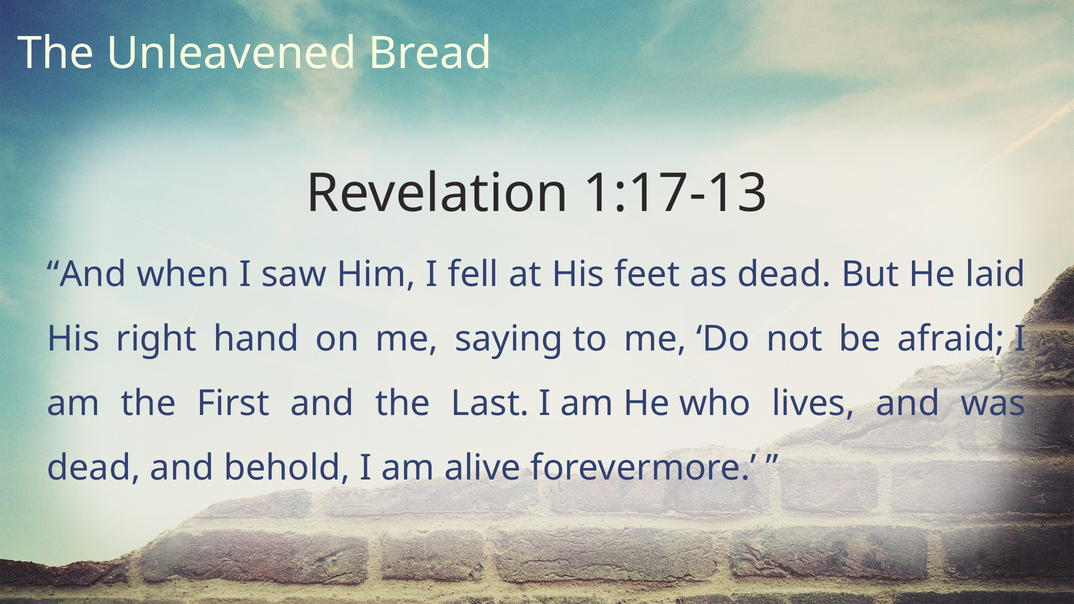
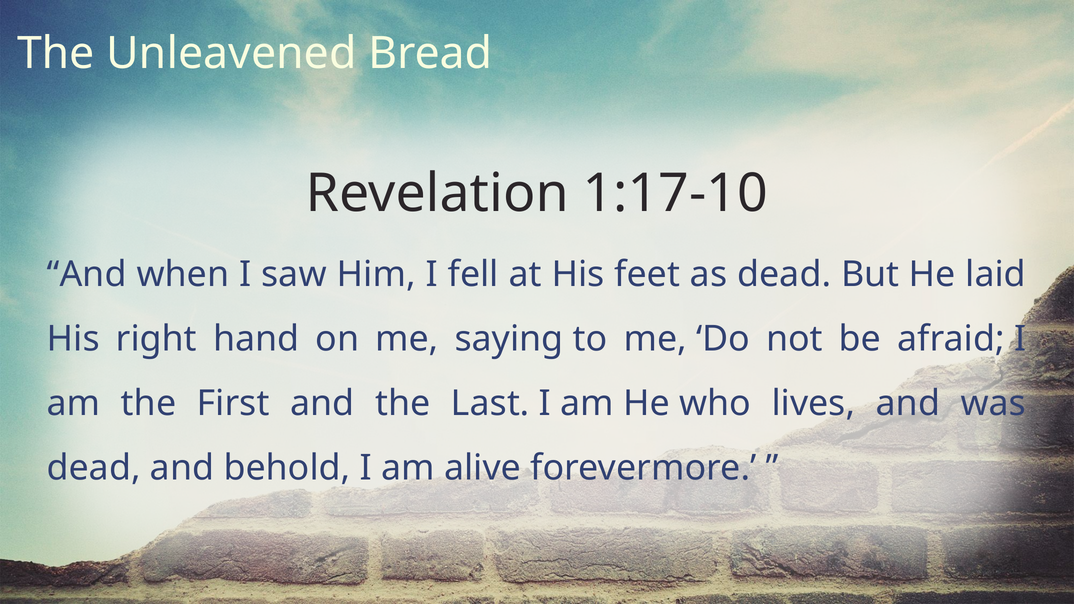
1:17-13: 1:17-13 -> 1:17-10
